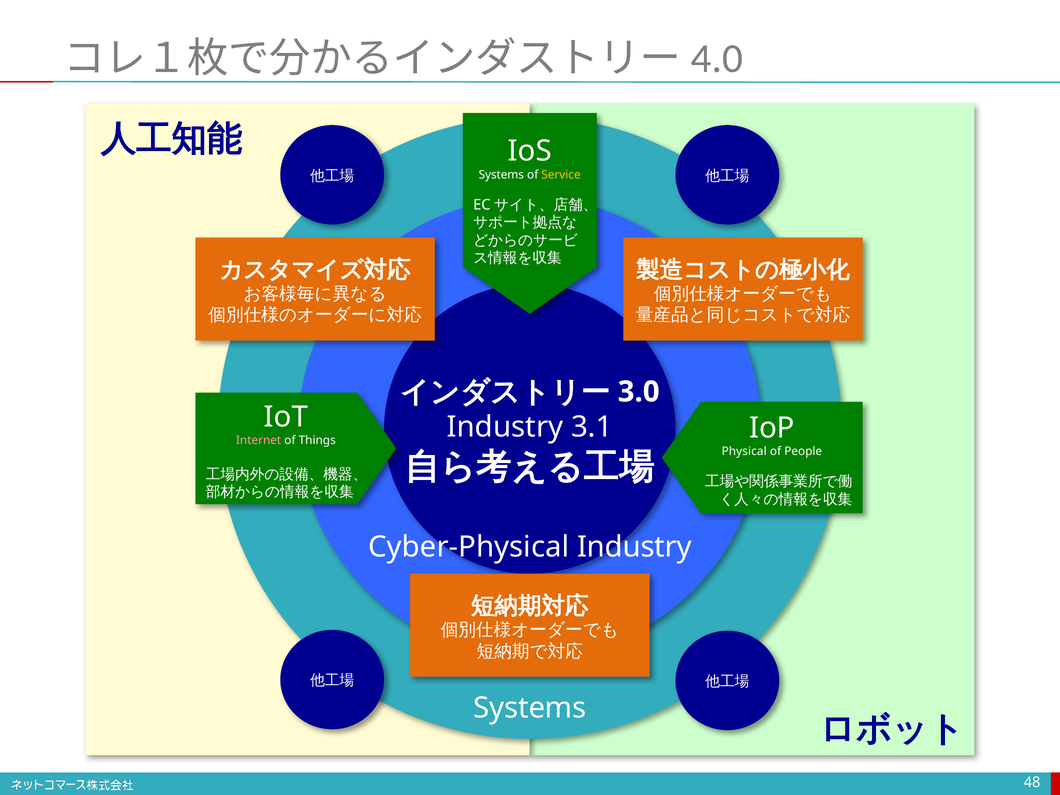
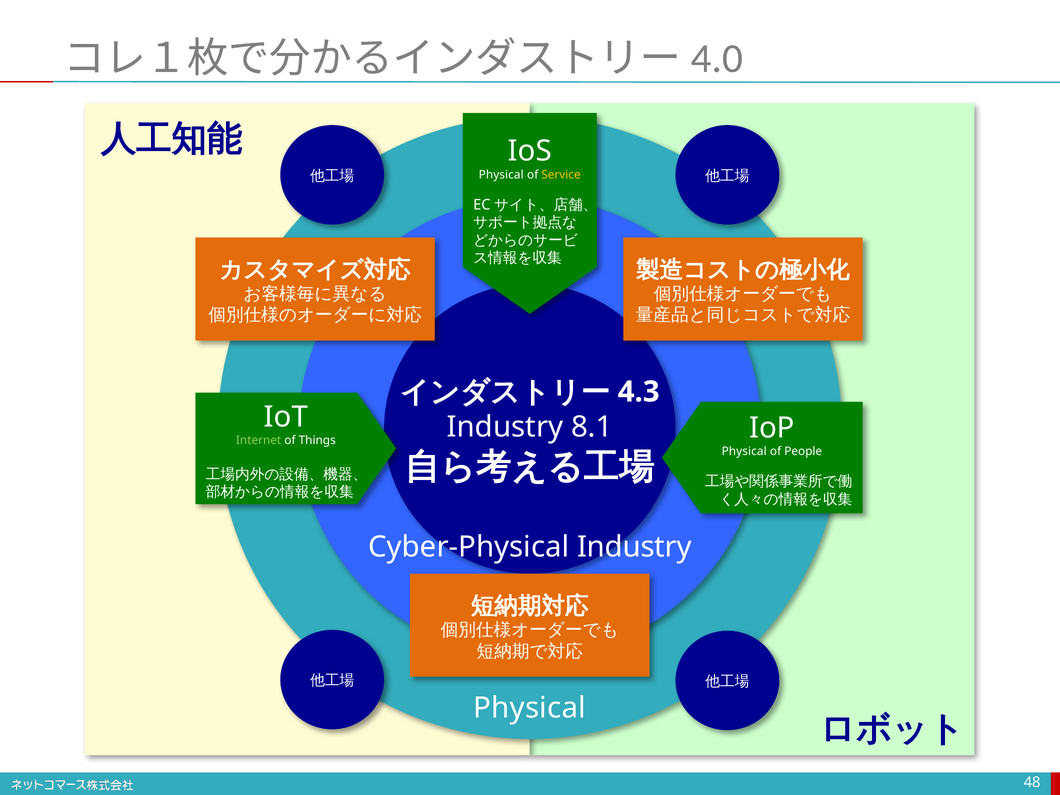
Systems at (501, 175): Systems -> Physical
3.0: 3.0 -> 4.3
3.1: 3.1 -> 8.1
Internet colour: pink -> light green
Systems at (530, 708): Systems -> Physical
